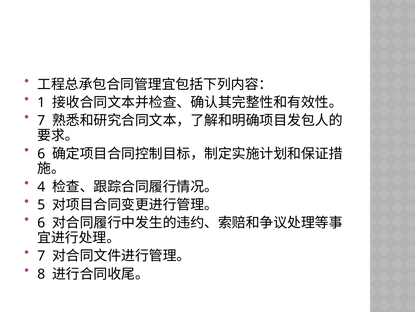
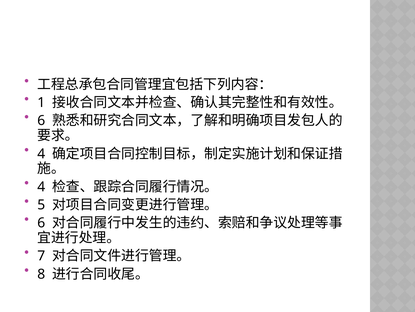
7 at (41, 120): 7 -> 6
6 at (41, 153): 6 -> 4
